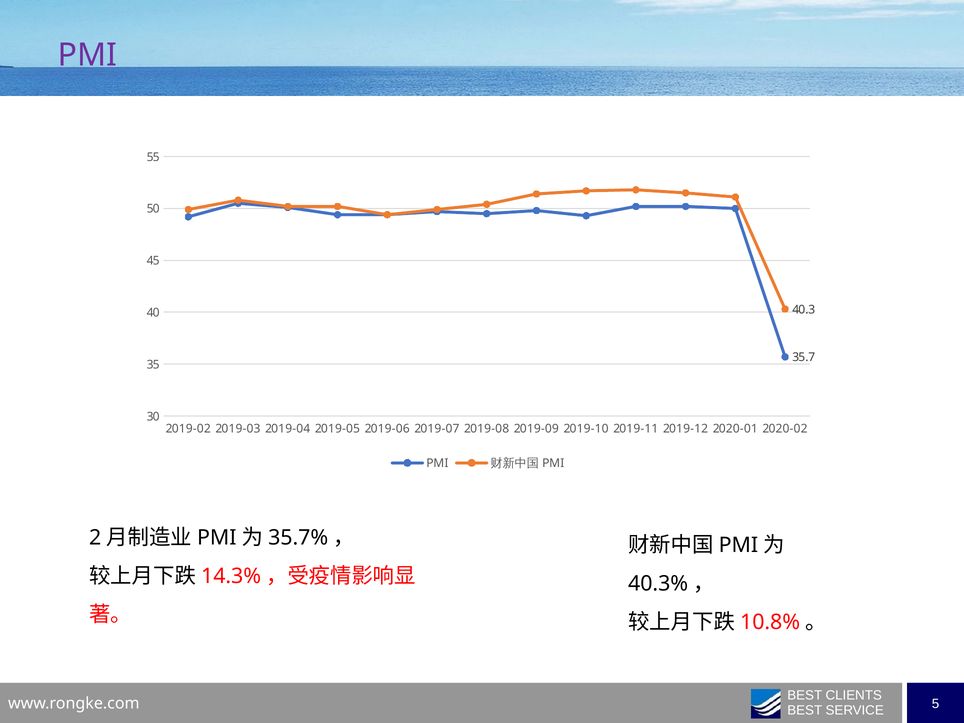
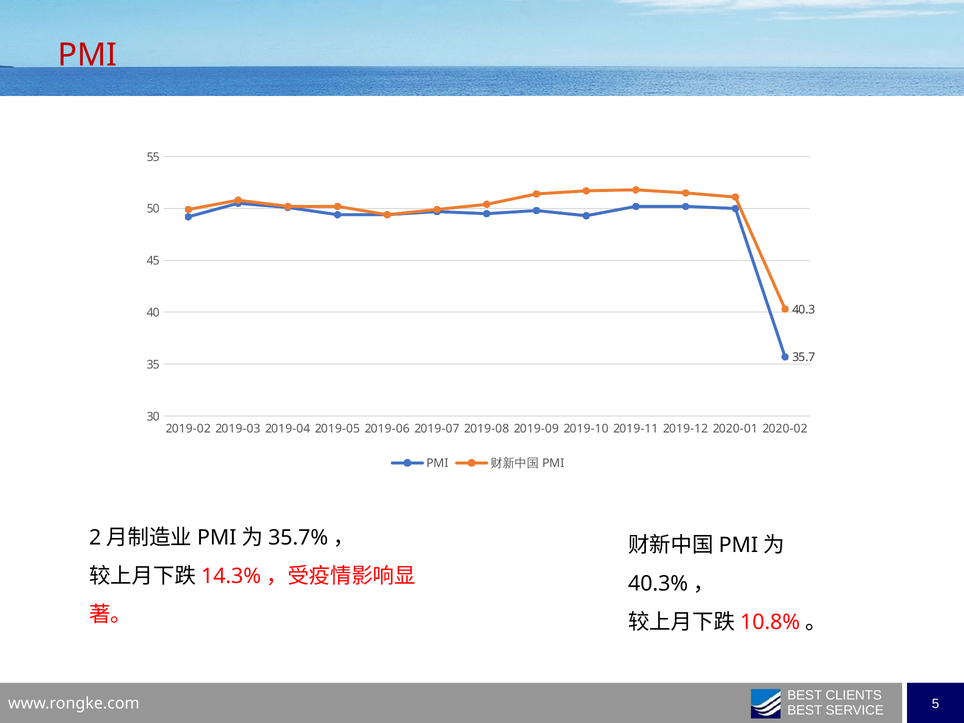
PMI at (88, 55) colour: purple -> red
